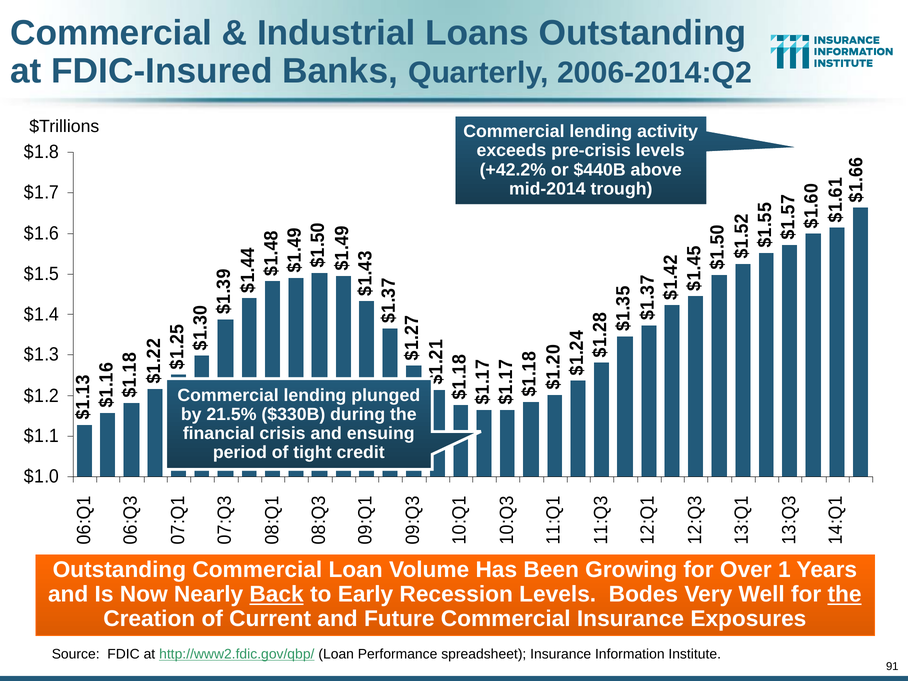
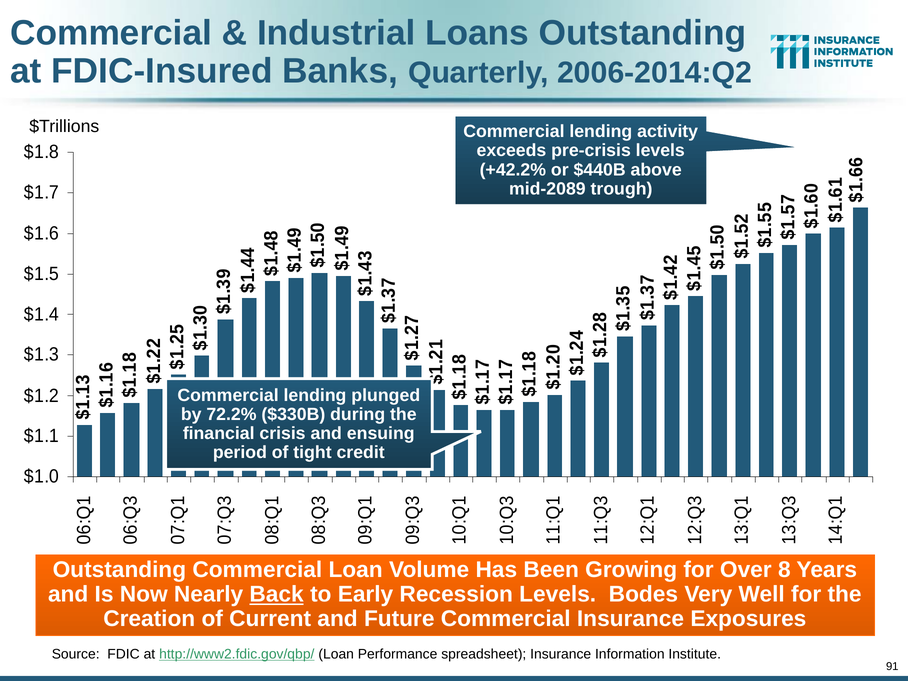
mid-2014: mid-2014 -> mid-2089
21.5%: 21.5% -> 72.2%
Over 1: 1 -> 8
the at (845, 594) underline: present -> none
